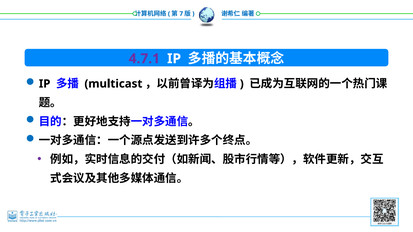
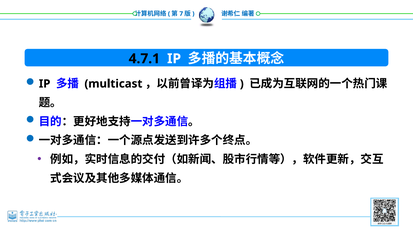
4.7.1 colour: purple -> black
